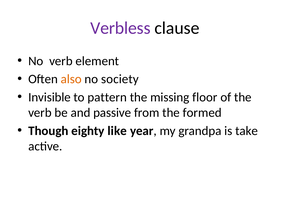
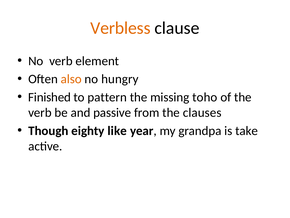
Verbless colour: purple -> orange
society: society -> hungry
Invisible: Invisible -> Finished
floor: floor -> toho
formed: formed -> clauses
